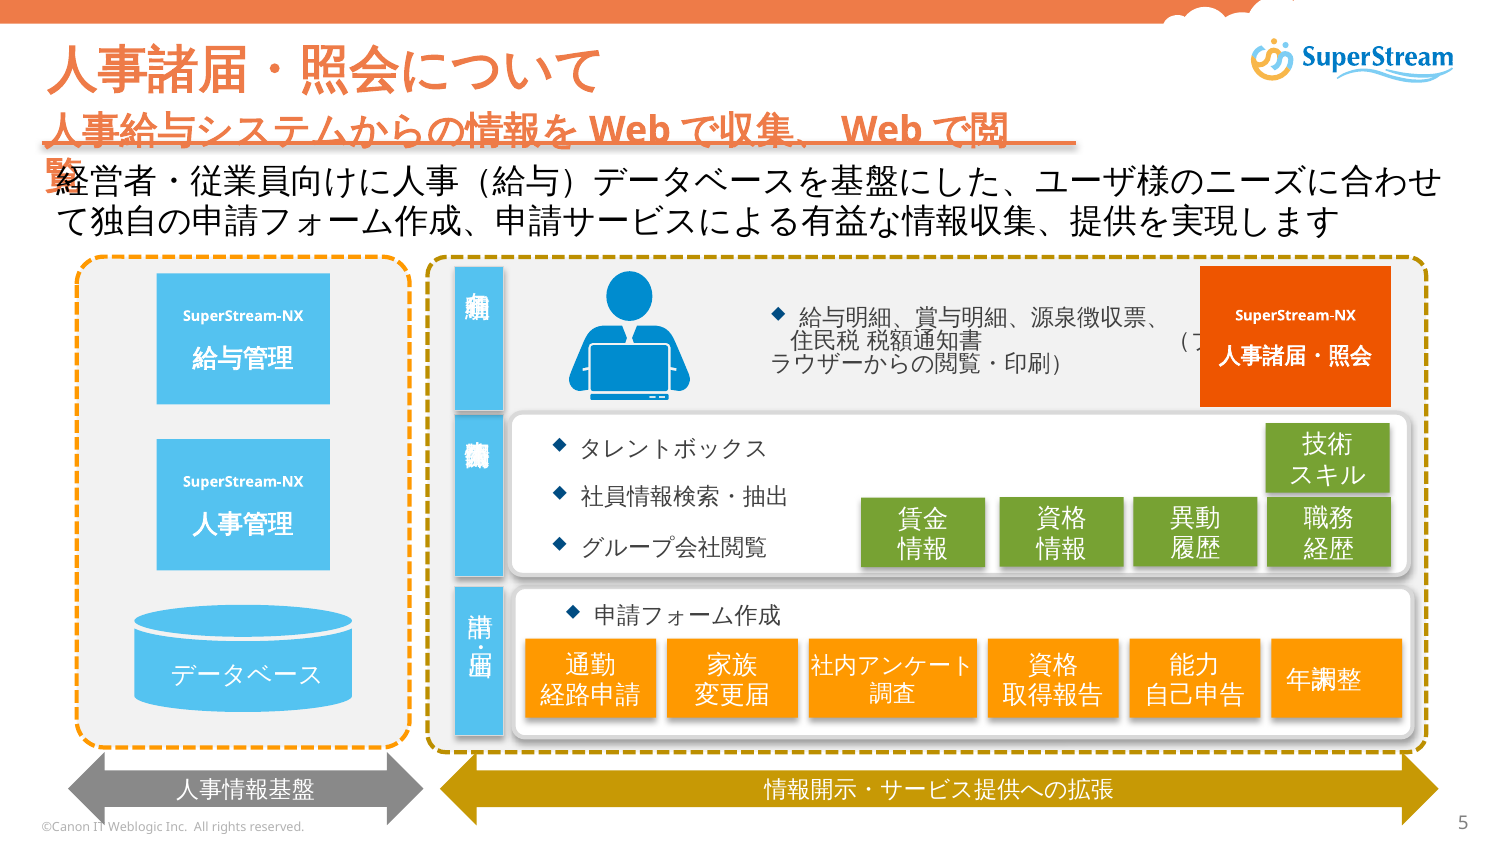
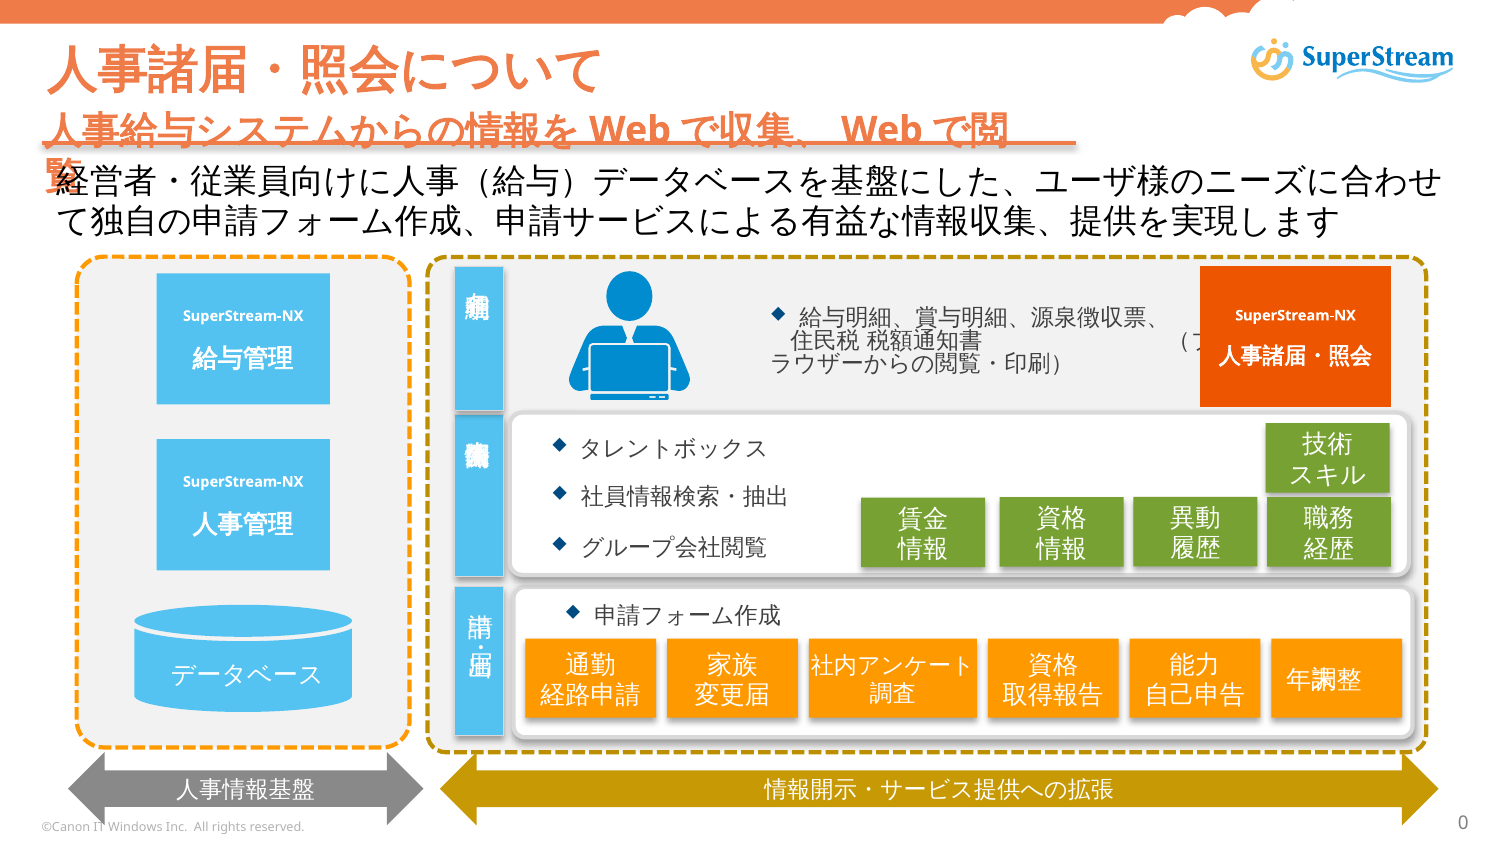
Weblogic: Weblogic -> Windows
5: 5 -> 0
